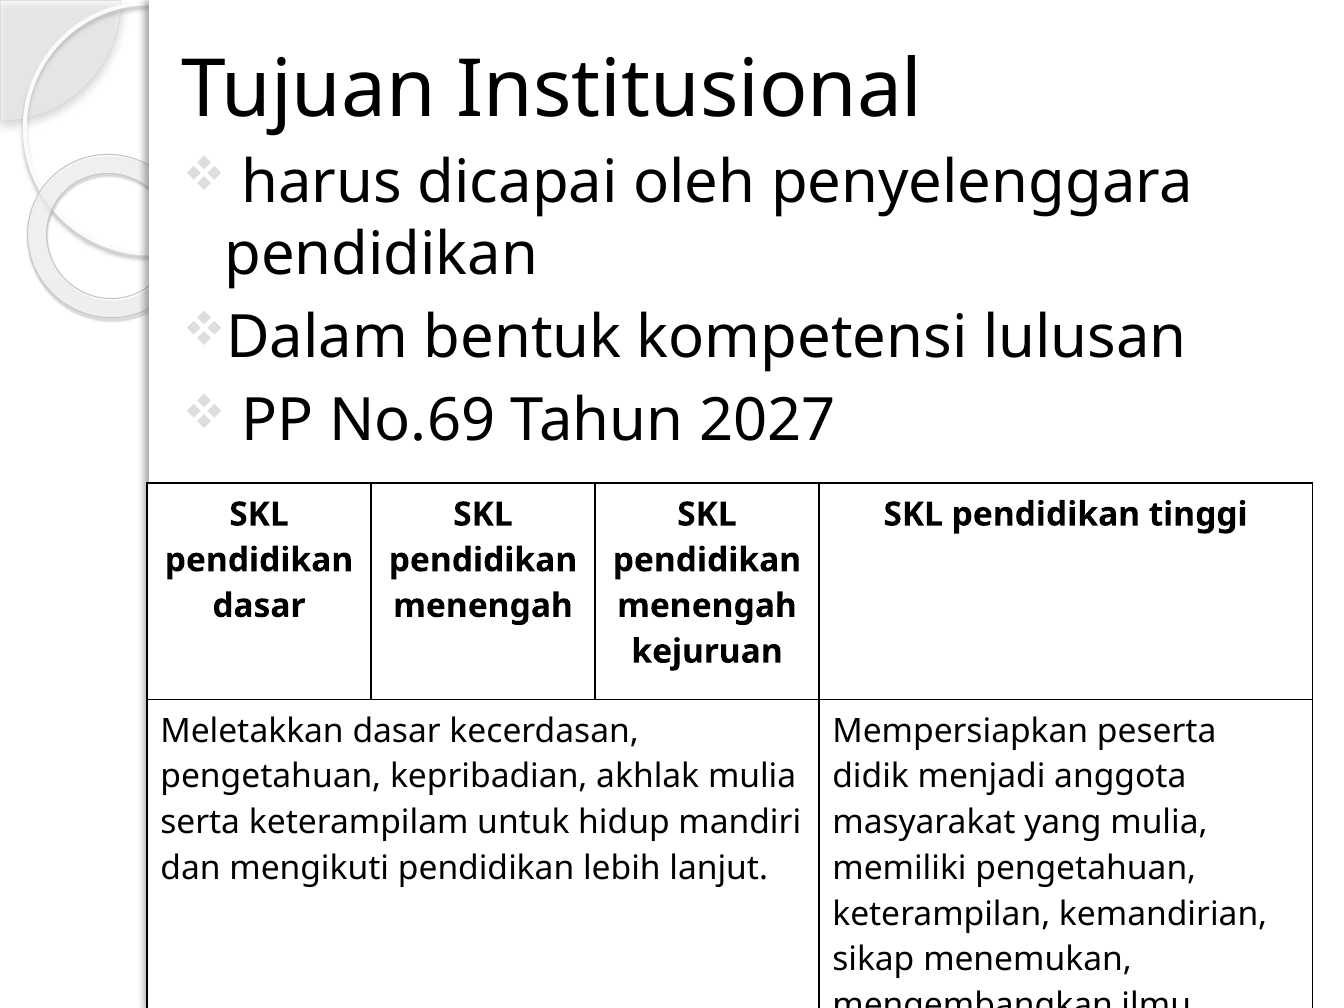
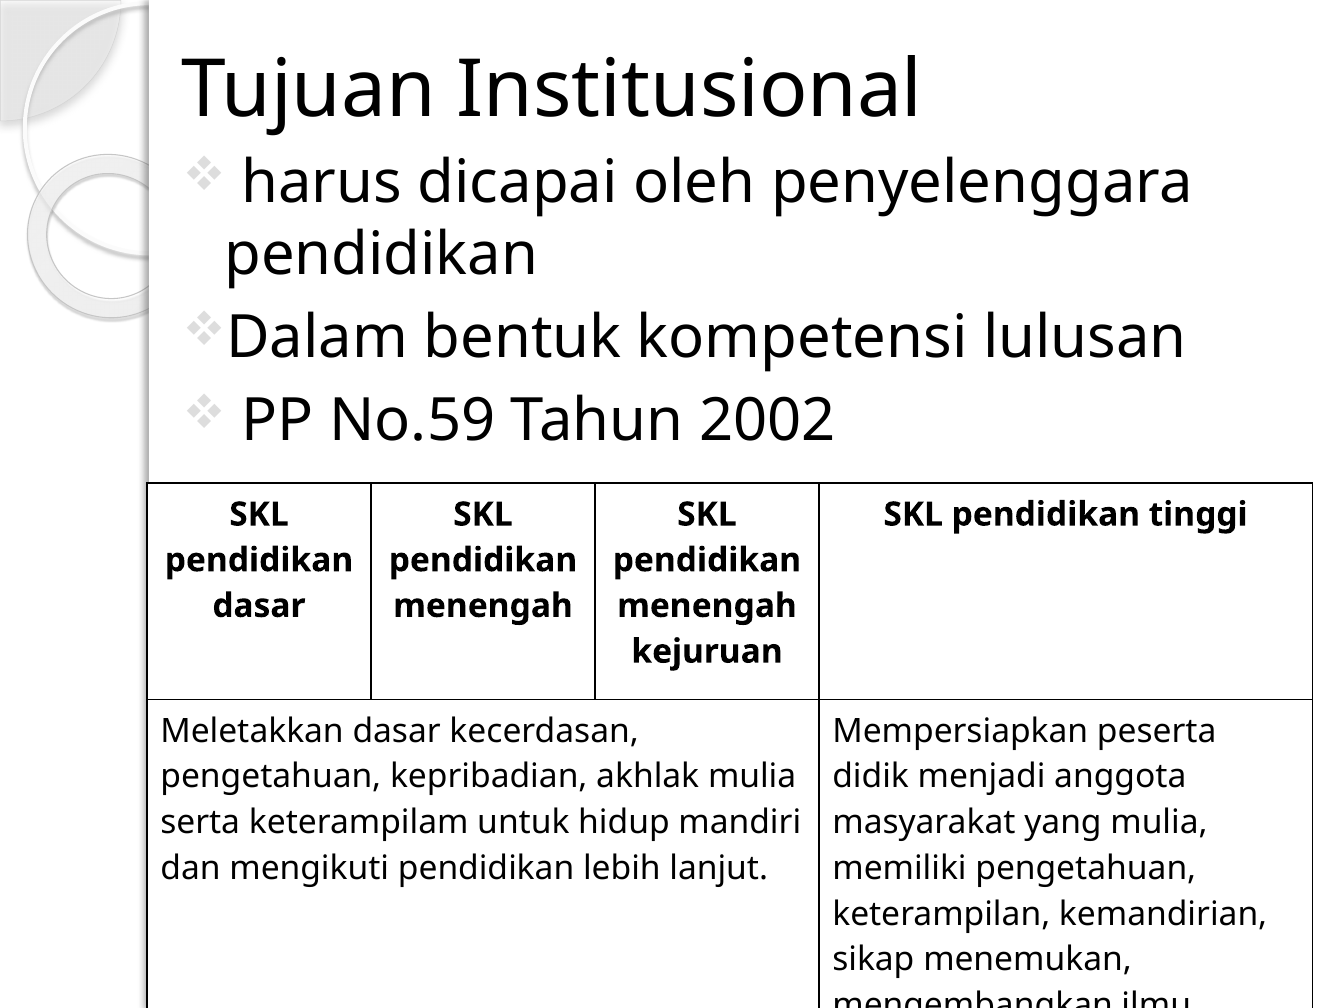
No.69: No.69 -> No.59
2027: 2027 -> 2002
